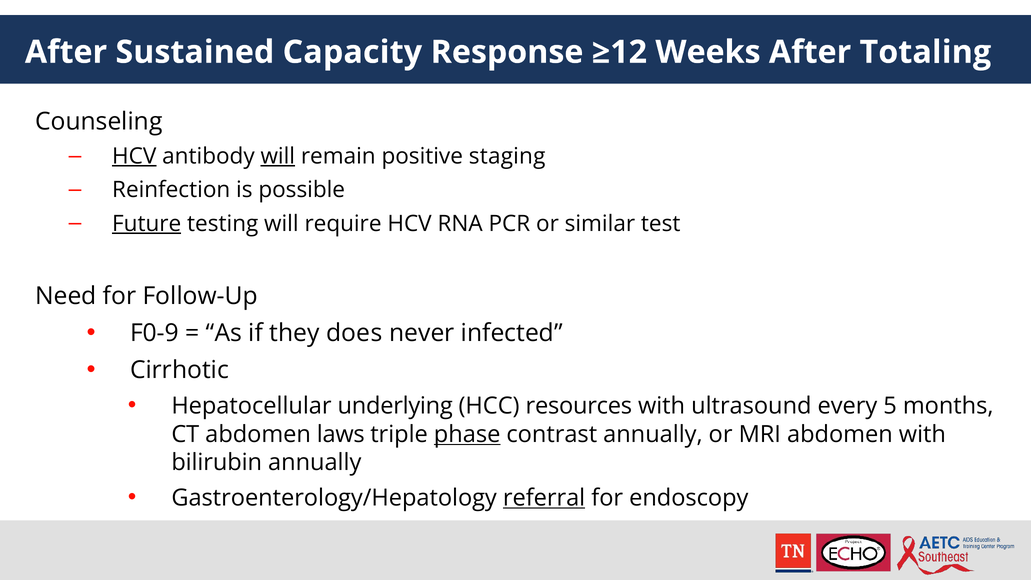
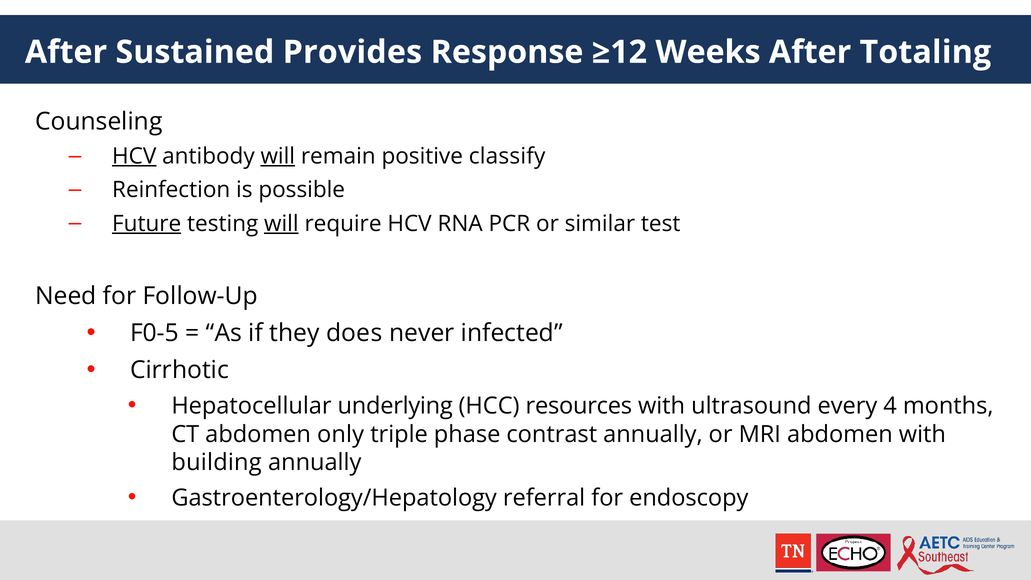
Capacity: Capacity -> Provides
staging: staging -> classify
will at (281, 224) underline: none -> present
F0-9: F0-9 -> F0-5
5: 5 -> 4
laws: laws -> only
phase underline: present -> none
bilirubin: bilirubin -> building
referral underline: present -> none
